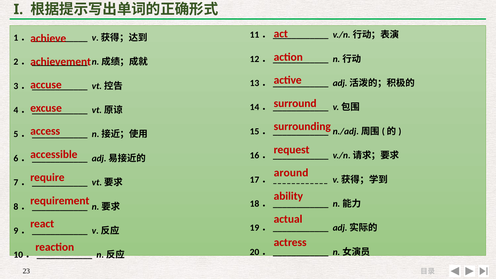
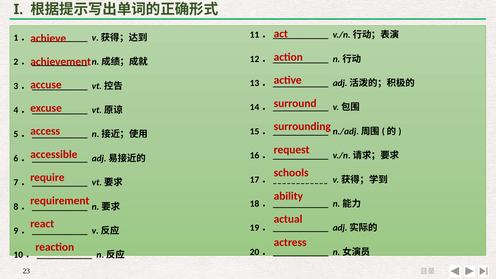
around: around -> schools
